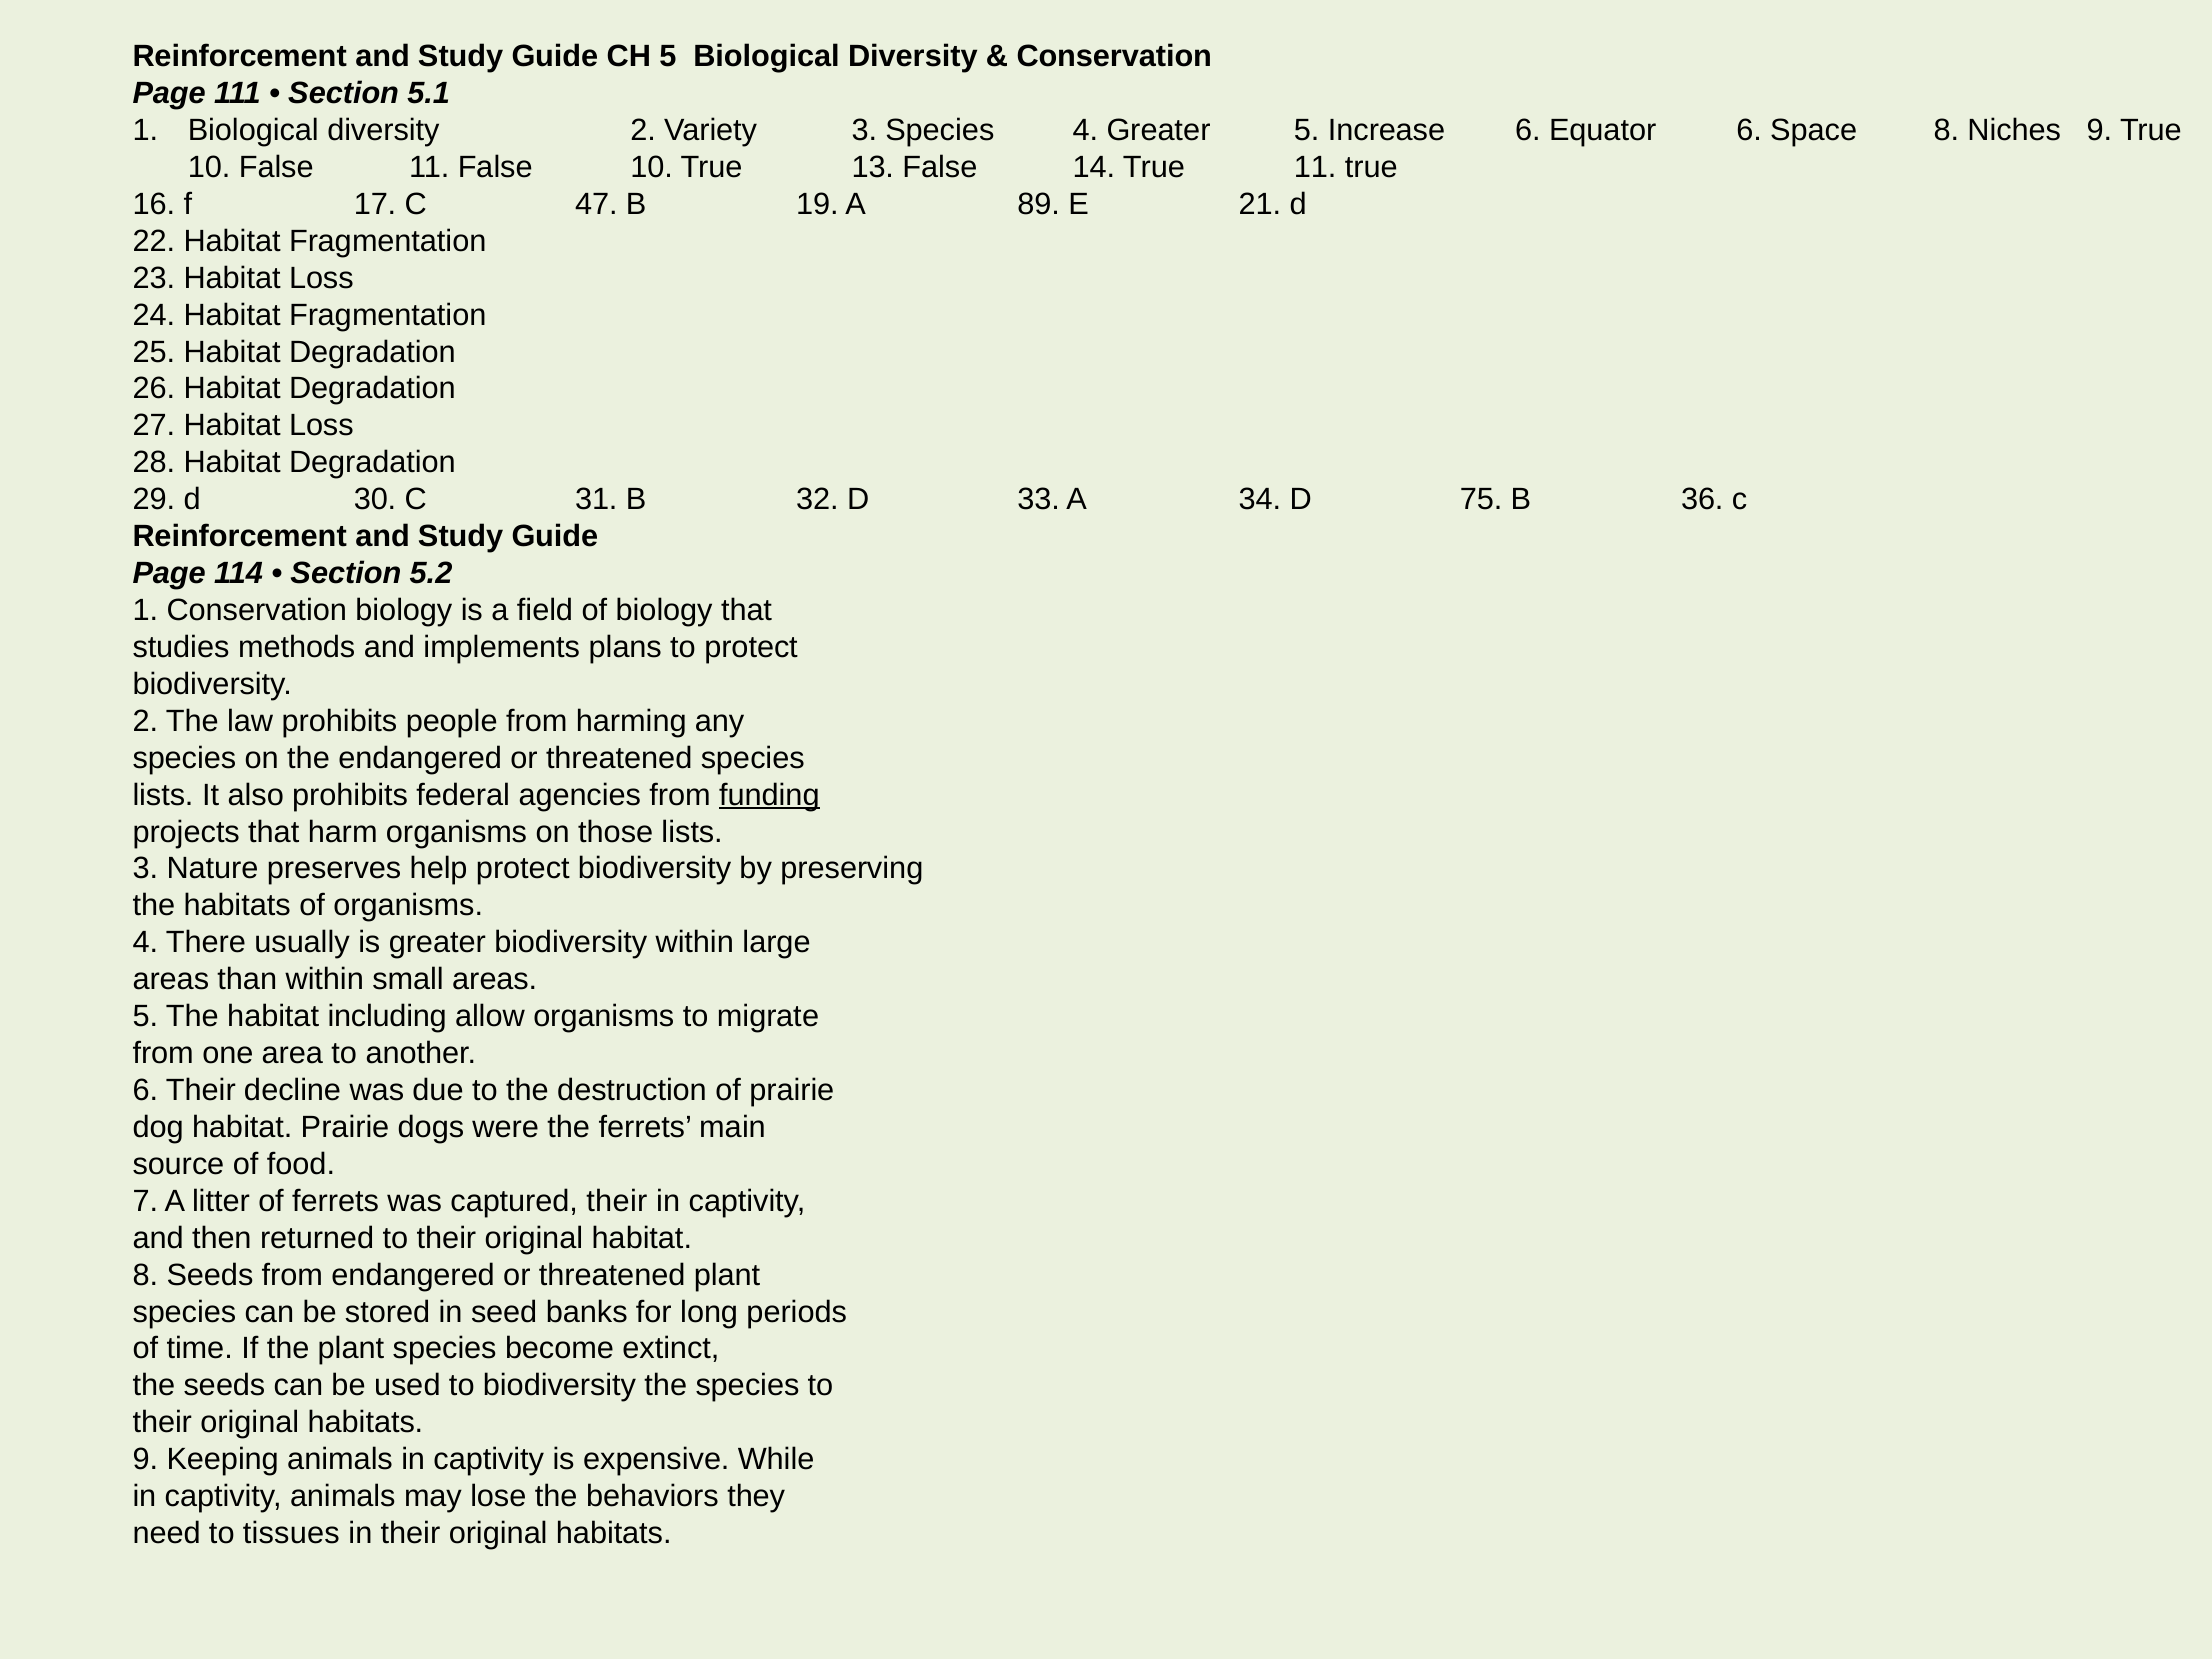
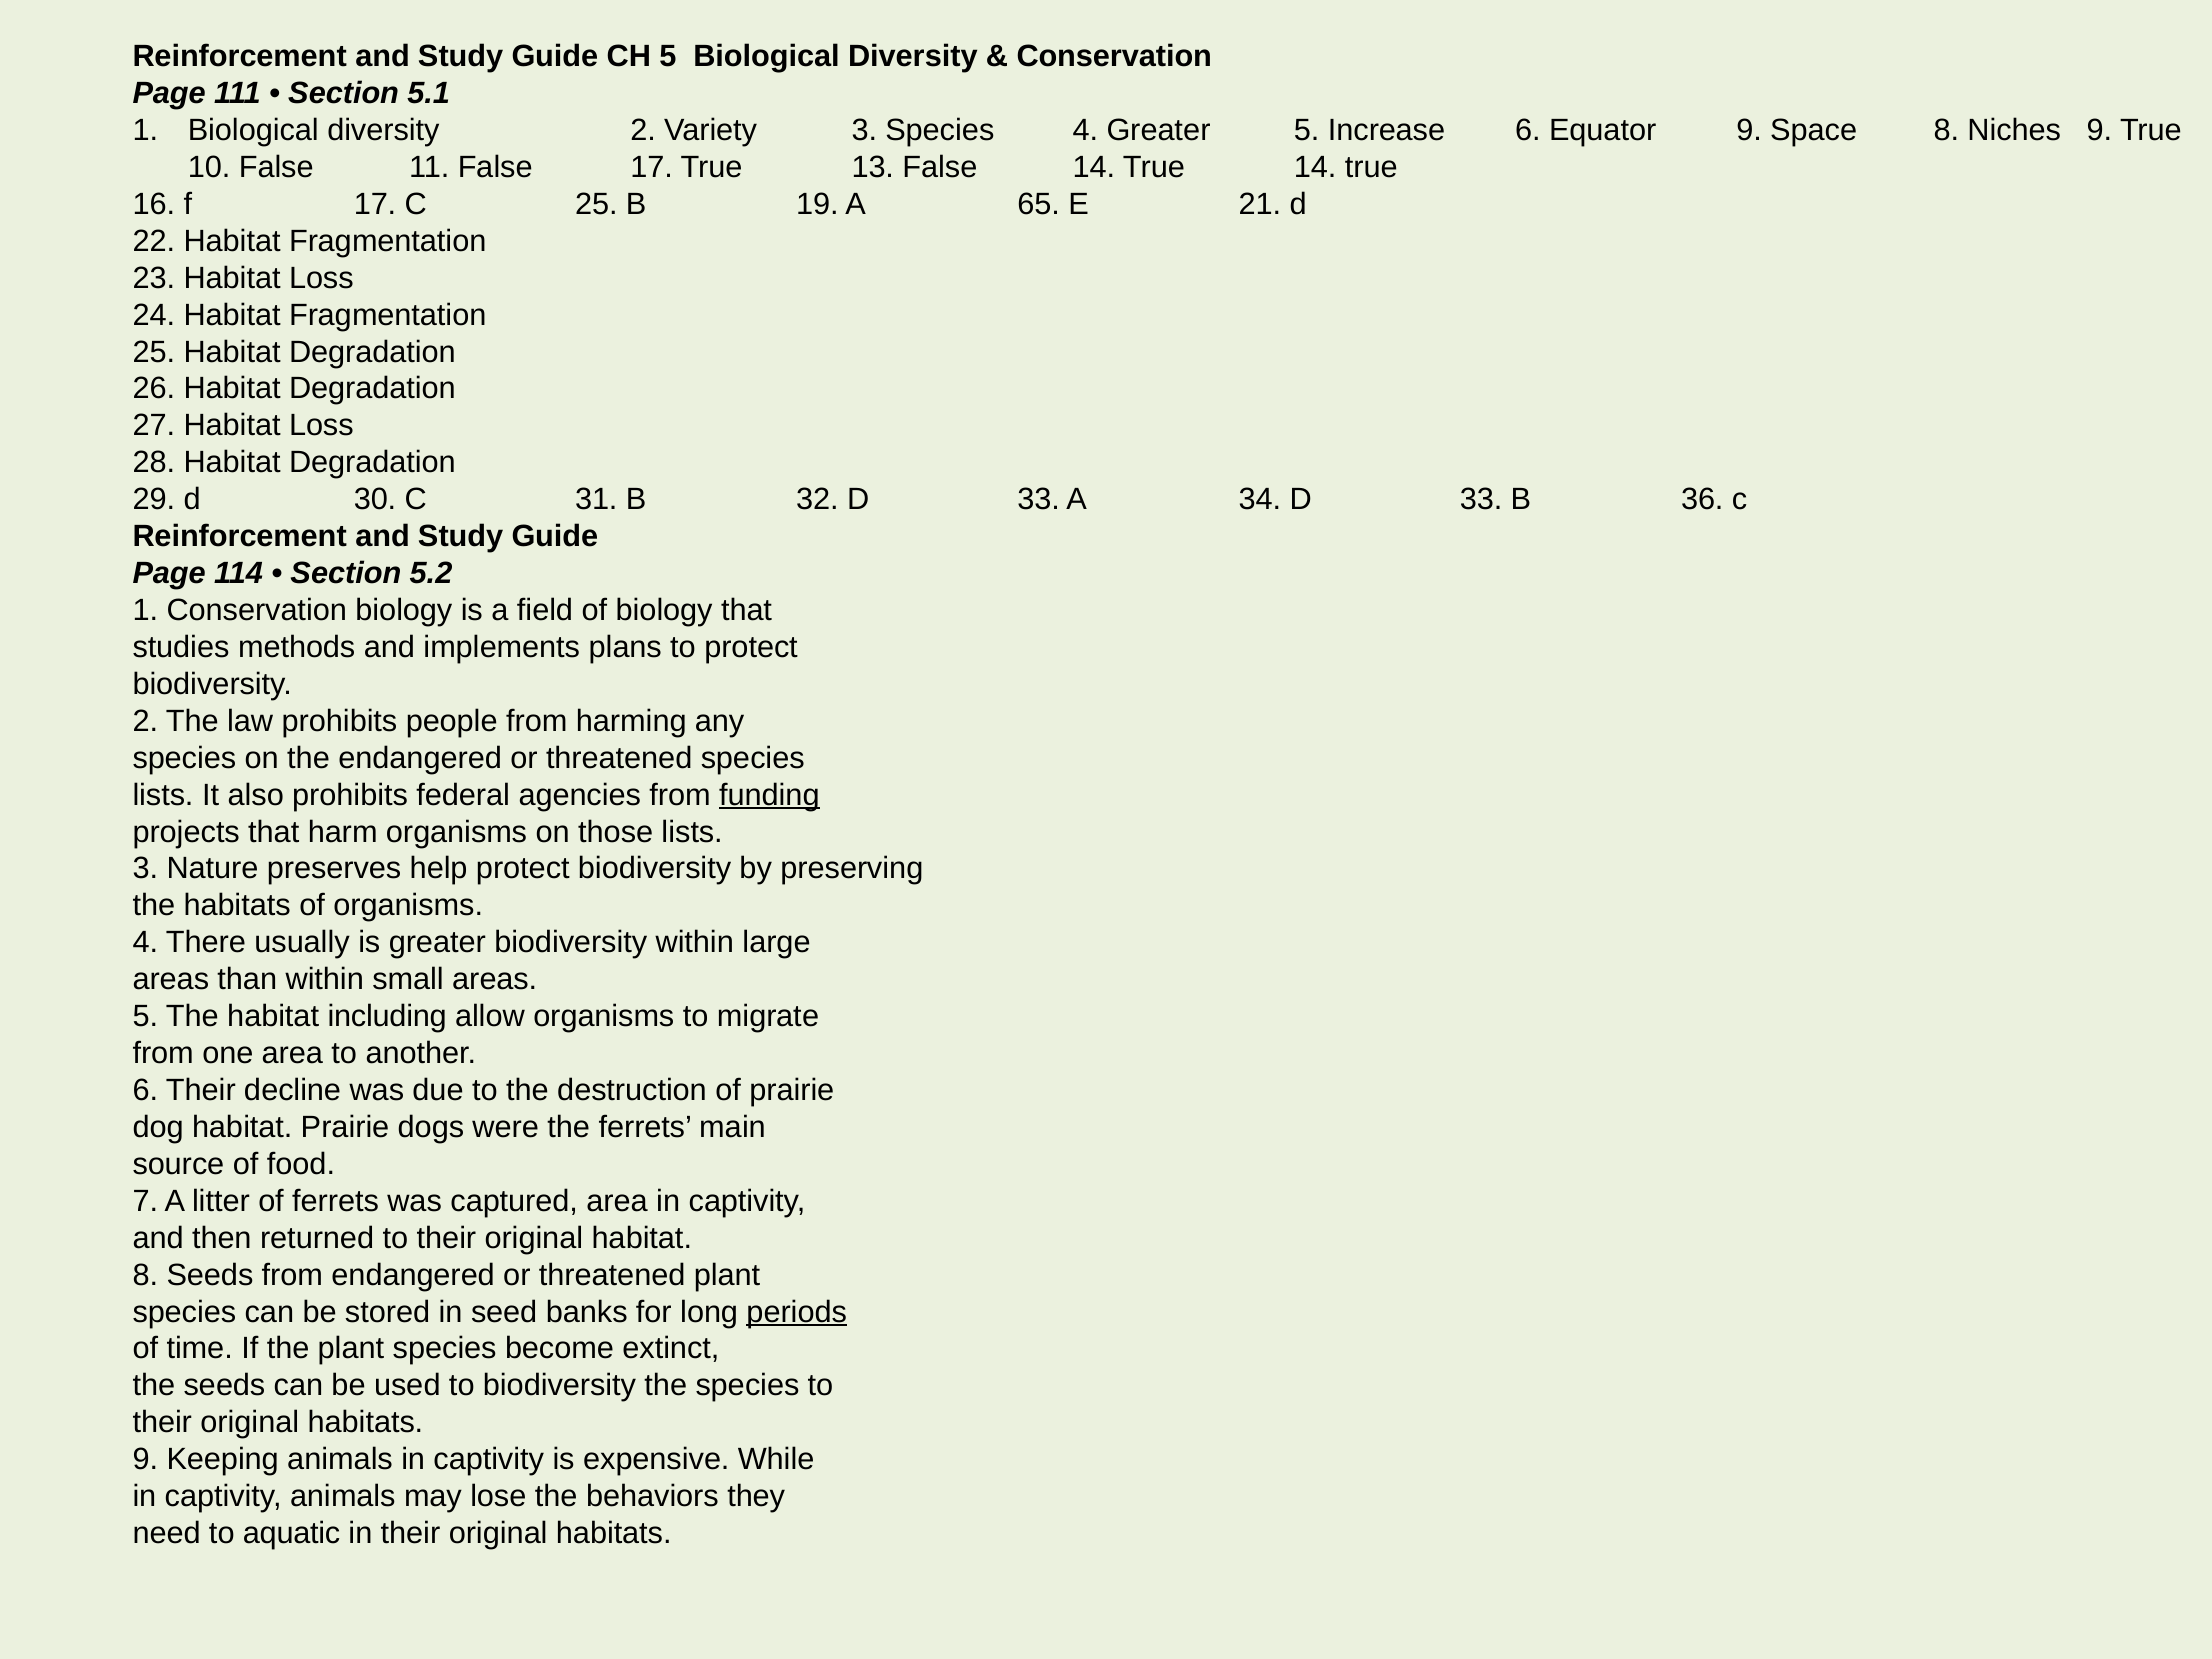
Equator 6: 6 -> 9
False 10: 10 -> 17
True 11: 11 -> 14
C 47: 47 -> 25
89: 89 -> 65
34 D 75: 75 -> 33
captured their: their -> area
periods underline: none -> present
tissues: tissues -> aquatic
